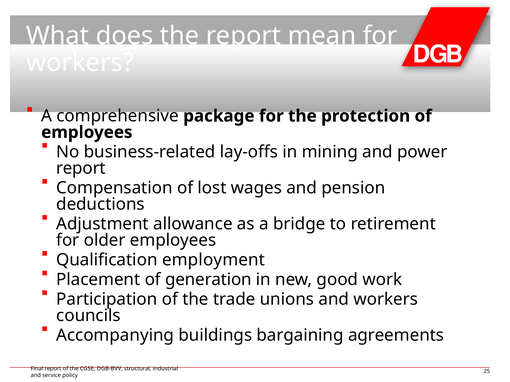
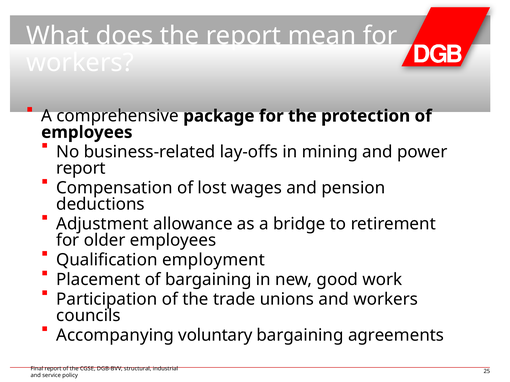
of generation: generation -> bargaining
buildings: buildings -> voluntary
